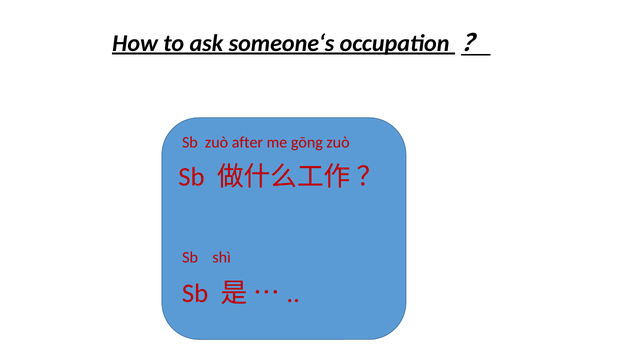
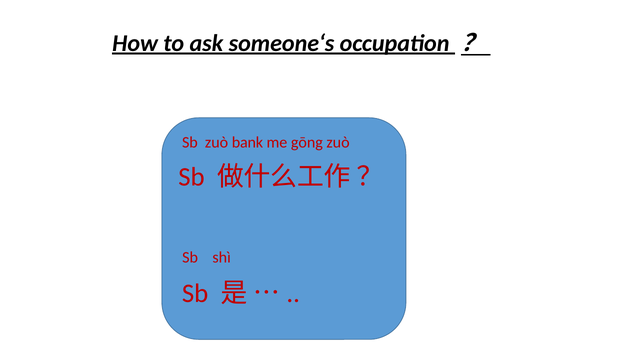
after: after -> bank
